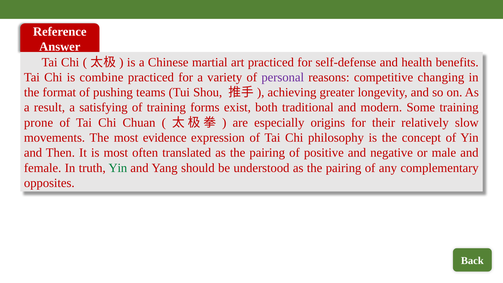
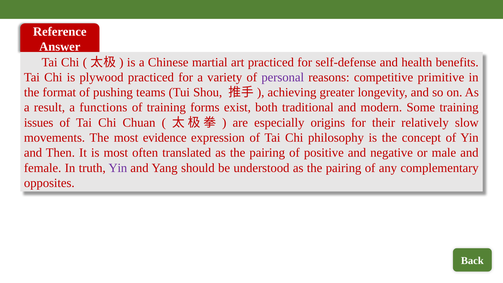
combine: combine -> plywood
changing: changing -> primitive
satisfying: satisfying -> functions
prone: prone -> issues
Yin at (118, 168) colour: green -> purple
